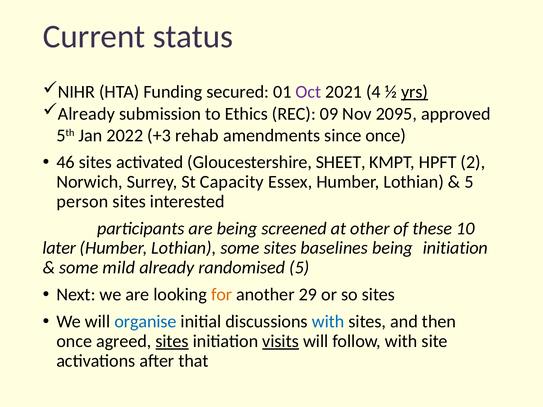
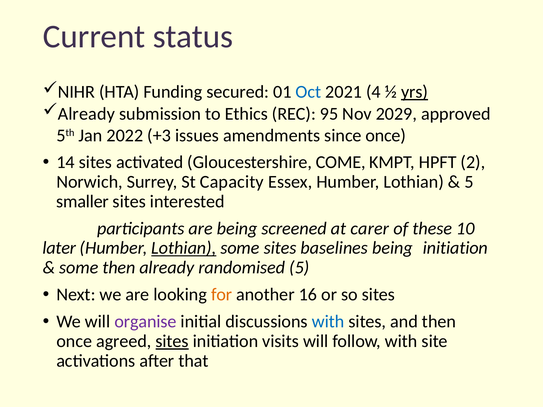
Oct colour: purple -> blue
09: 09 -> 95
2095: 2095 -> 2029
rehab: rehab -> issues
46: 46 -> 14
SHEET: SHEET -> COME
person: person -> smaller
other: other -> carer
Lothian at (184, 248) underline: none -> present
some mild: mild -> then
29: 29 -> 16
organise colour: blue -> purple
visits underline: present -> none
